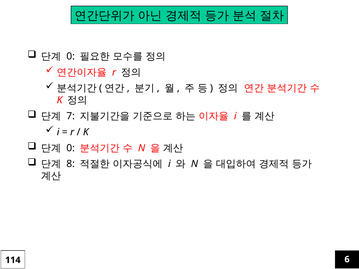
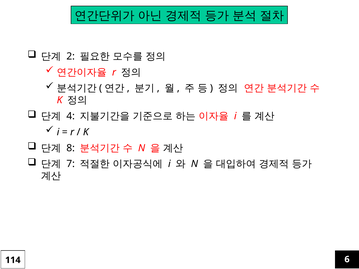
0 at (71, 56): 0 -> 2
7: 7 -> 4
0 at (71, 148): 0 -> 8
8: 8 -> 7
